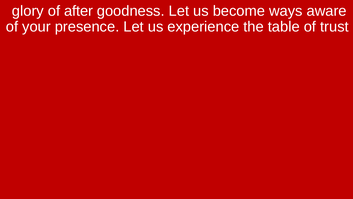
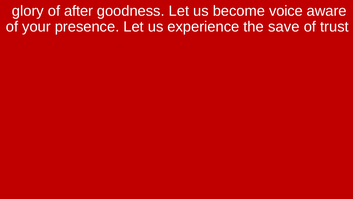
ways: ways -> voice
table: table -> save
